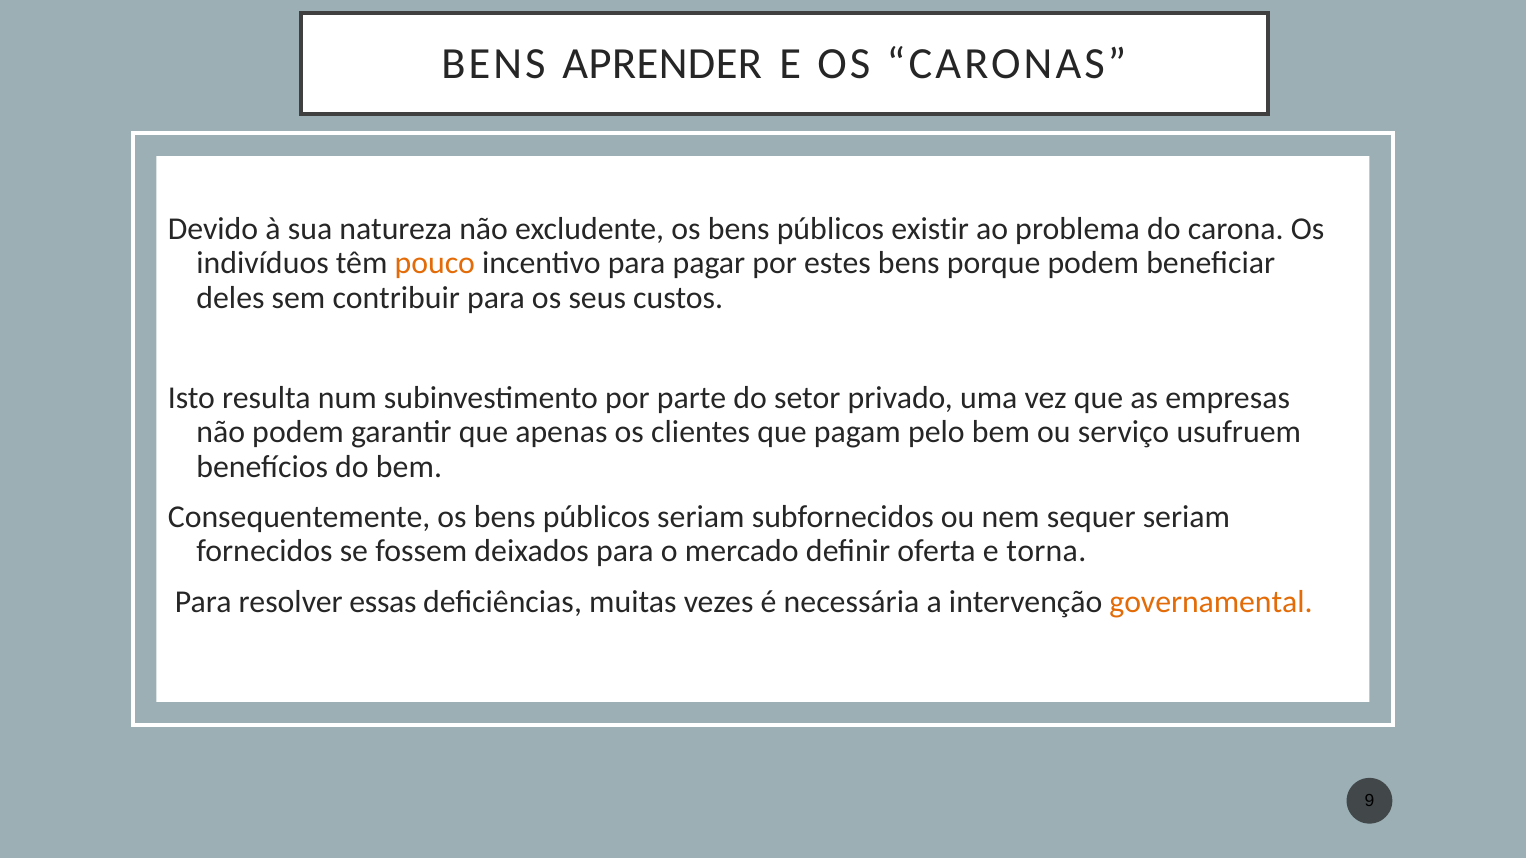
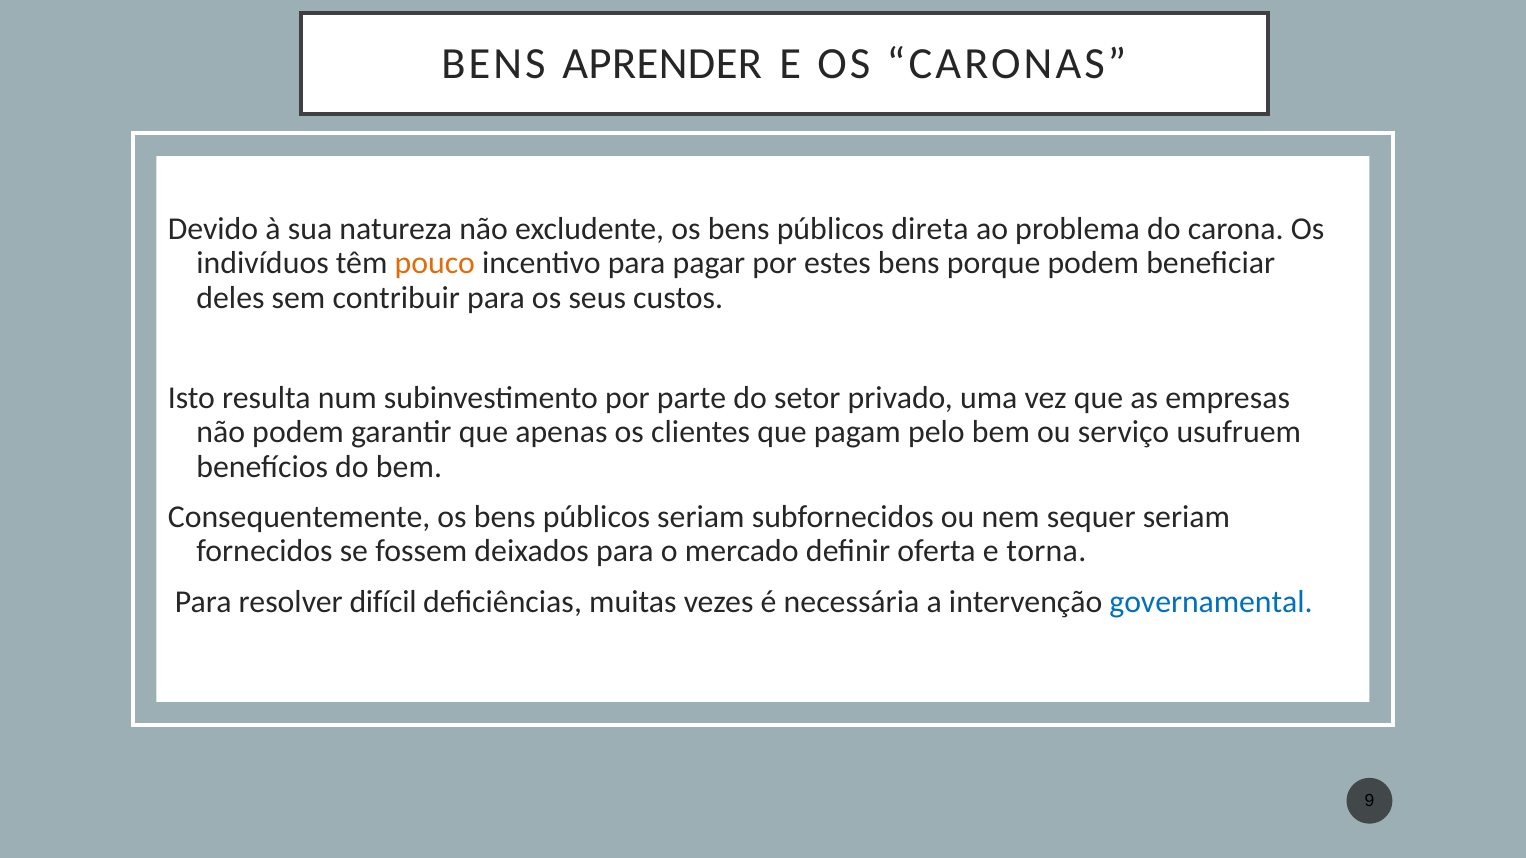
existir: existir -> direta
essas: essas -> difícil
governamental colour: orange -> blue
